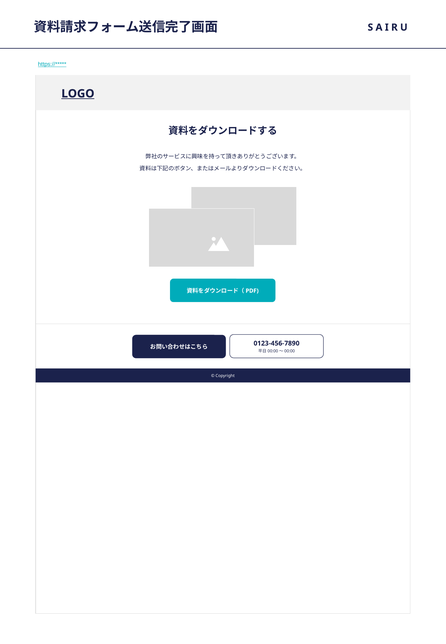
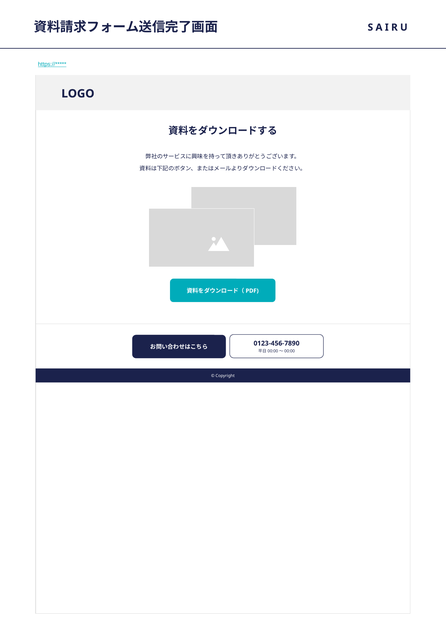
LOGO underline: present -> none
